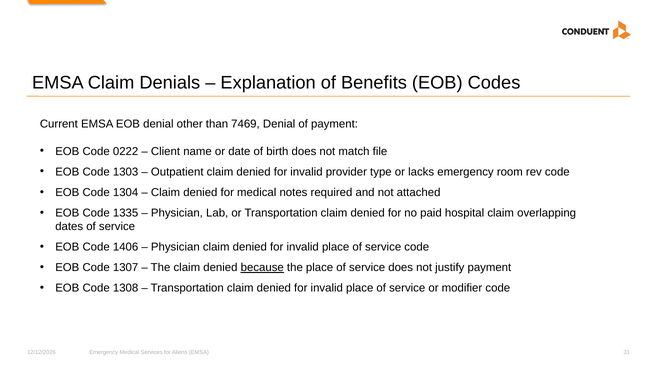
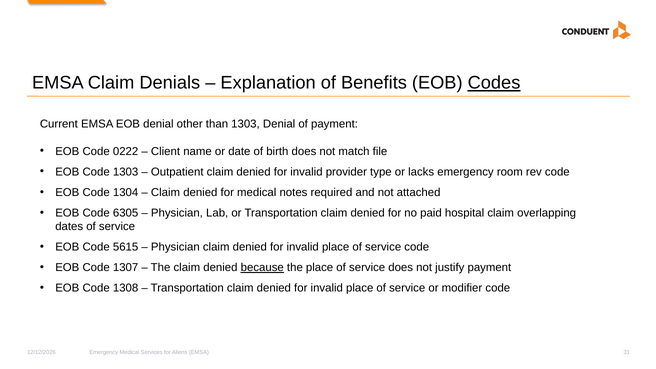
Codes underline: none -> present
than 7469: 7469 -> 1303
1335: 1335 -> 6305
1406: 1406 -> 5615
